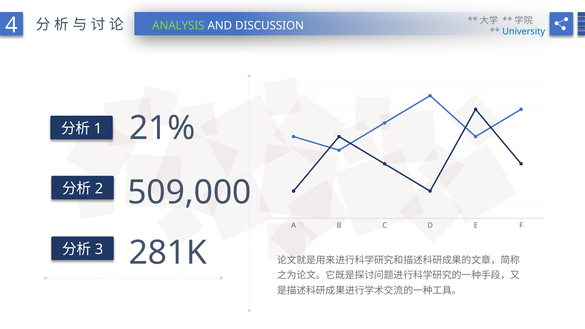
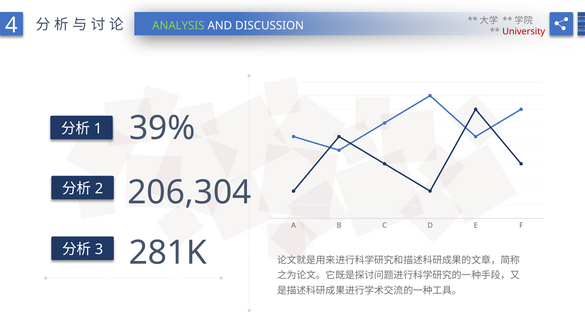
University colour: blue -> red
21%: 21% -> 39%
509,000: 509,000 -> 206,304
